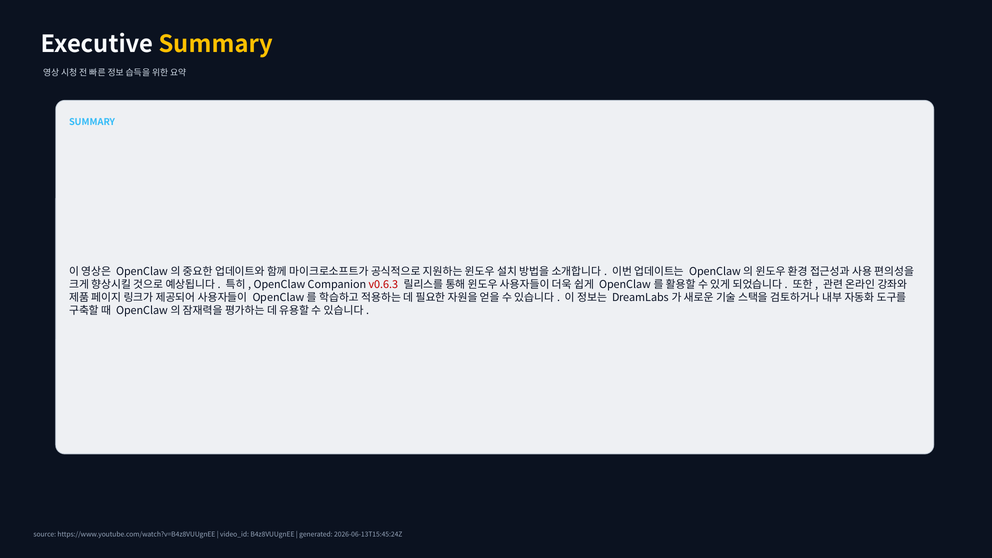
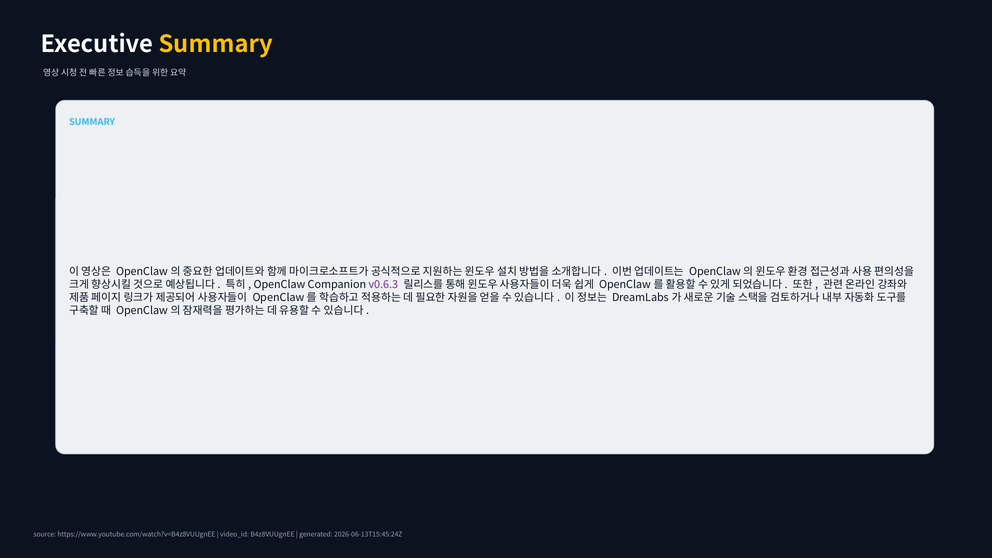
v0.6.3 colour: red -> purple
